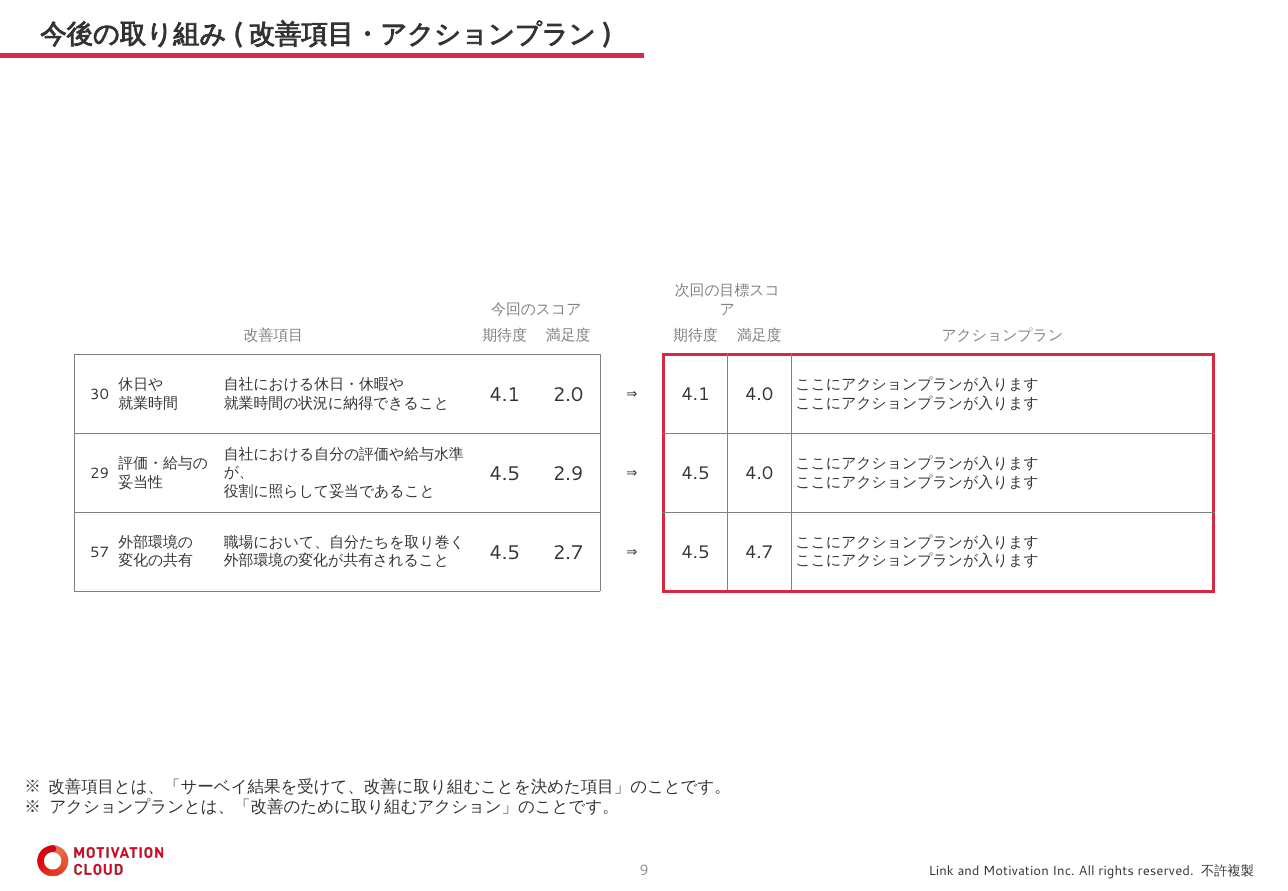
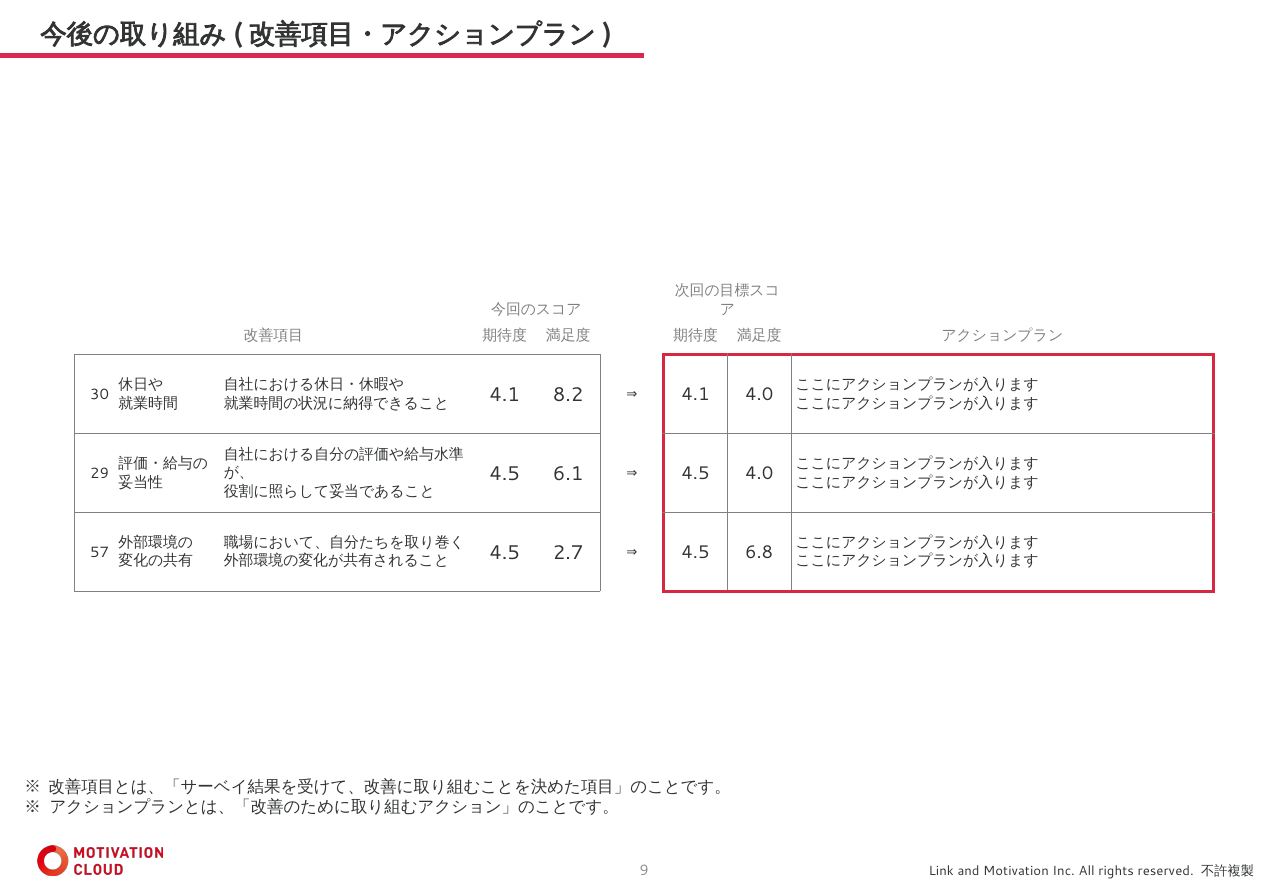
2.0: 2.0 -> 8.2
2.9: 2.9 -> 6.1
4.7: 4.7 -> 6.8
